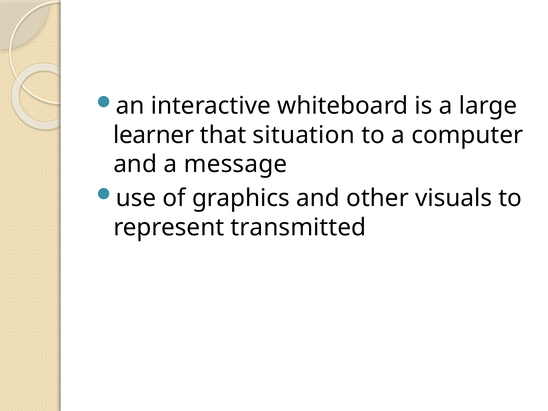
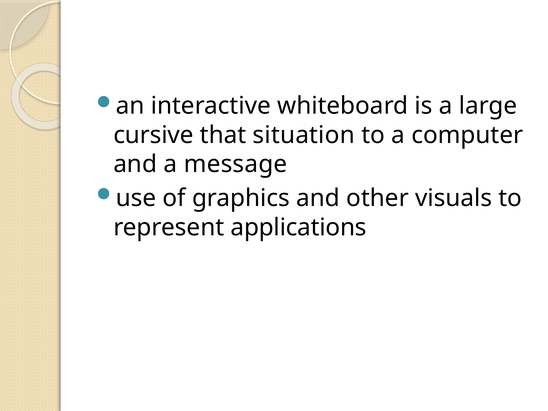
learner: learner -> cursive
transmitted: transmitted -> applications
